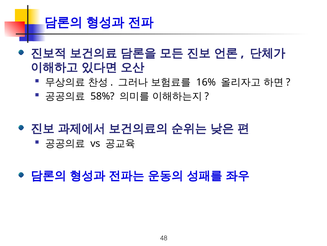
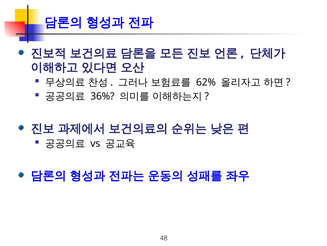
16%: 16% -> 62%
58%: 58% -> 36%
